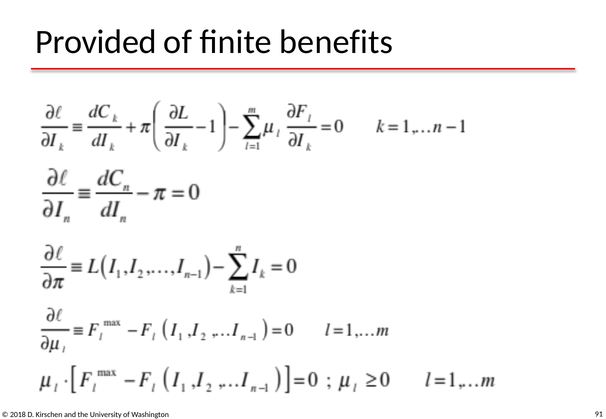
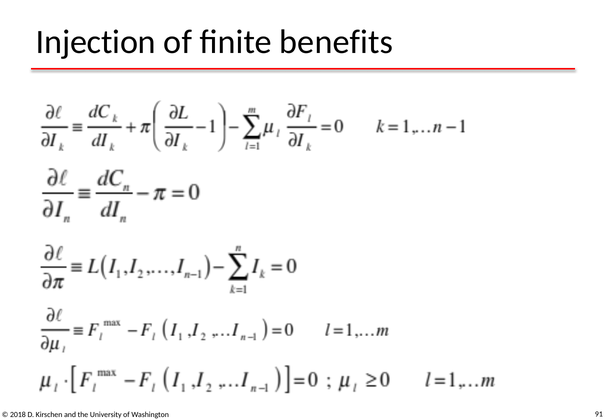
Provided: Provided -> Injection
